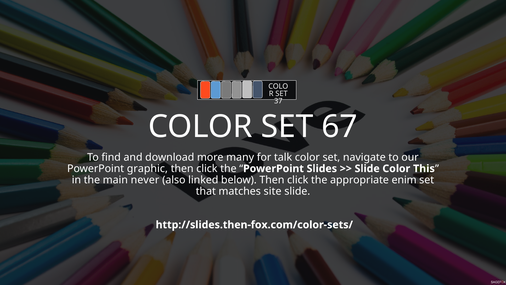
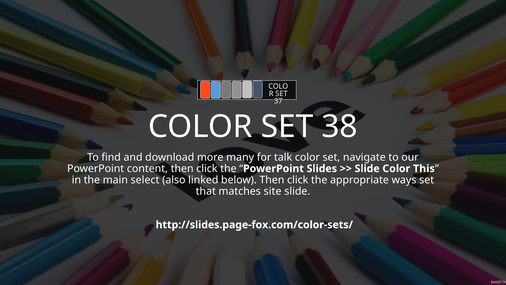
67: 67 -> 38
graphic: graphic -> content
never: never -> select
enim: enim -> ways
http://slides.then-fox.com/color-sets/: http://slides.then-fox.com/color-sets/ -> http://slides.page-fox.com/color-sets/
